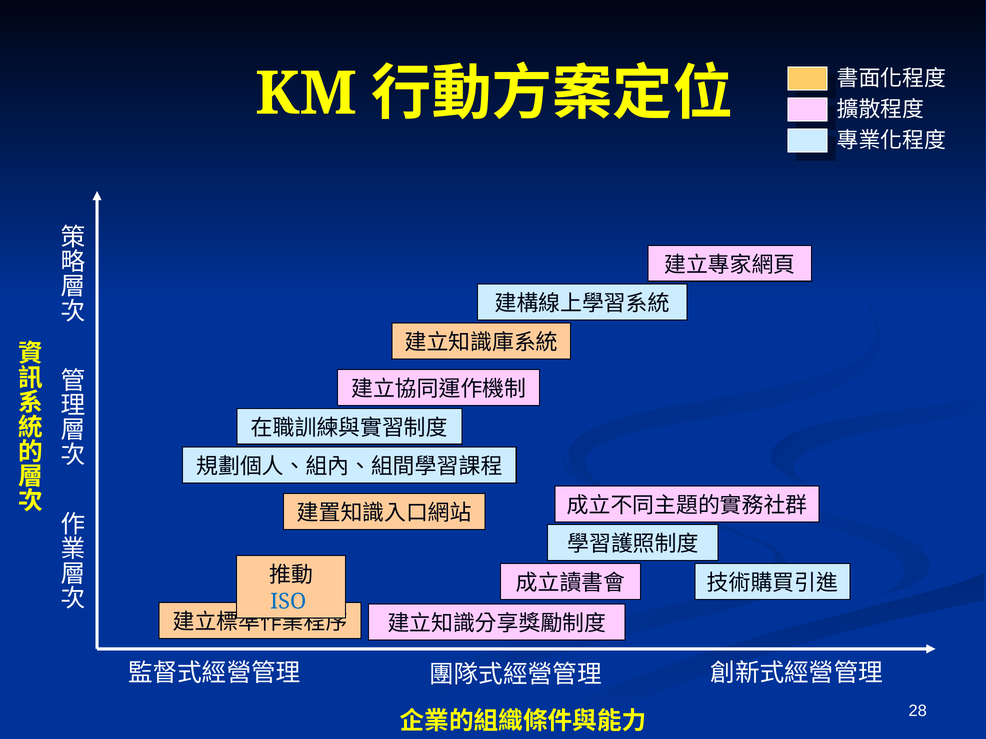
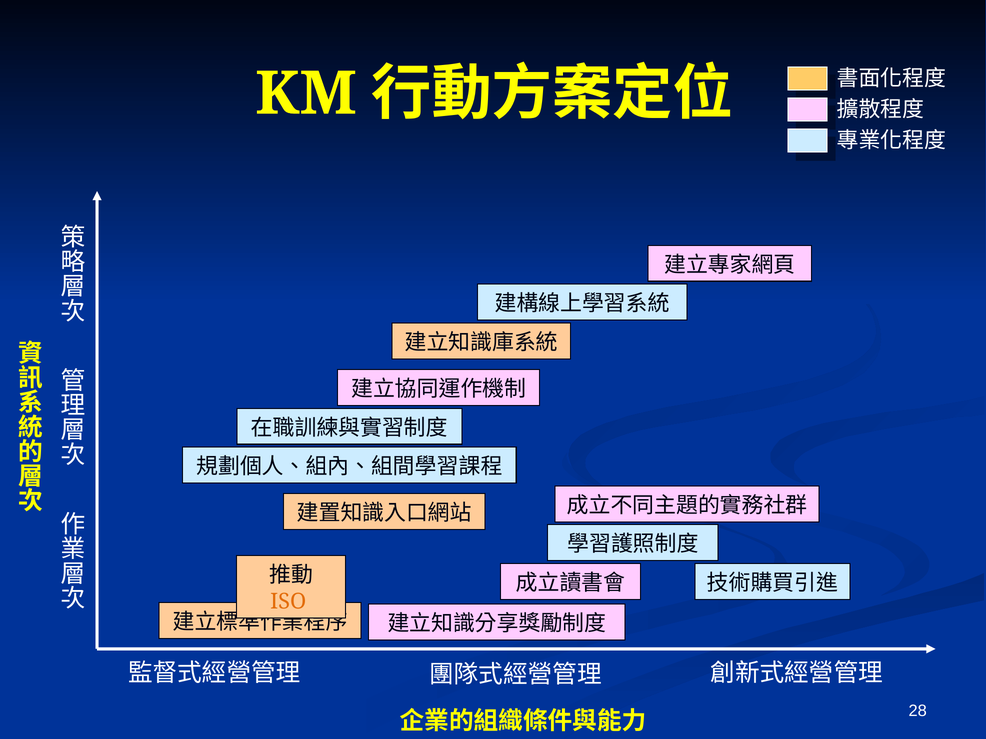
ISO colour: blue -> orange
